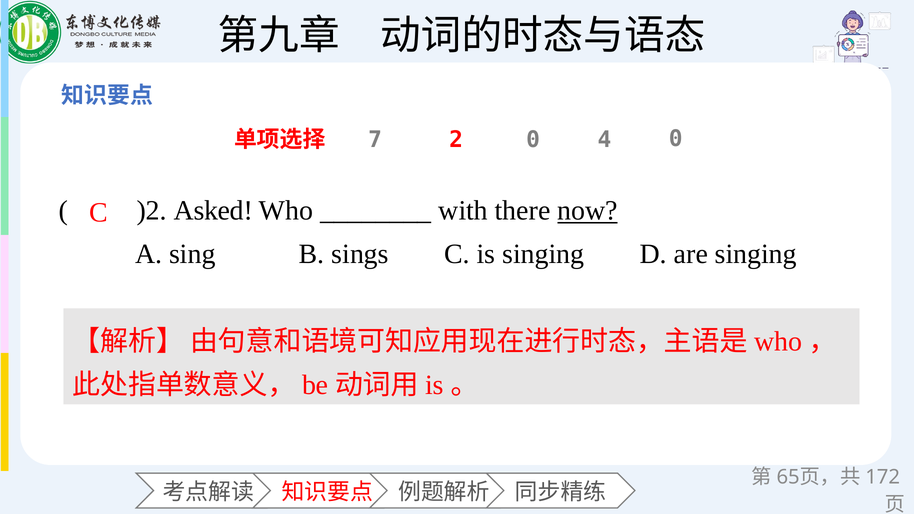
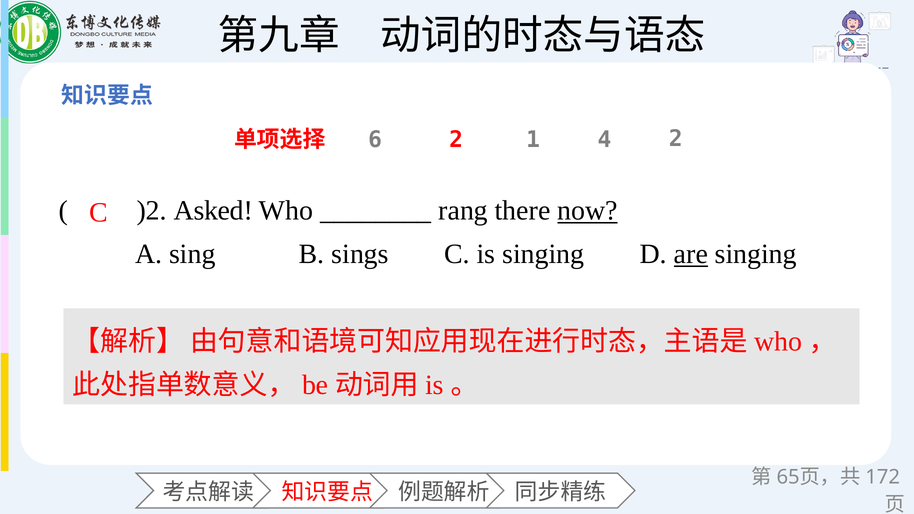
7: 7 -> 6
2 0: 0 -> 1
4 0: 0 -> 2
with: with -> rang
are underline: none -> present
